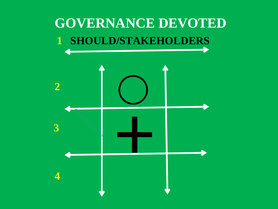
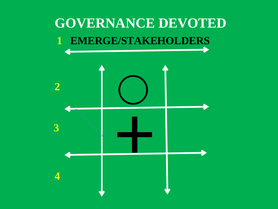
SHOULD/STAKEHOLDERS: SHOULD/STAKEHOLDERS -> EMERGE/STAKEHOLDERS
